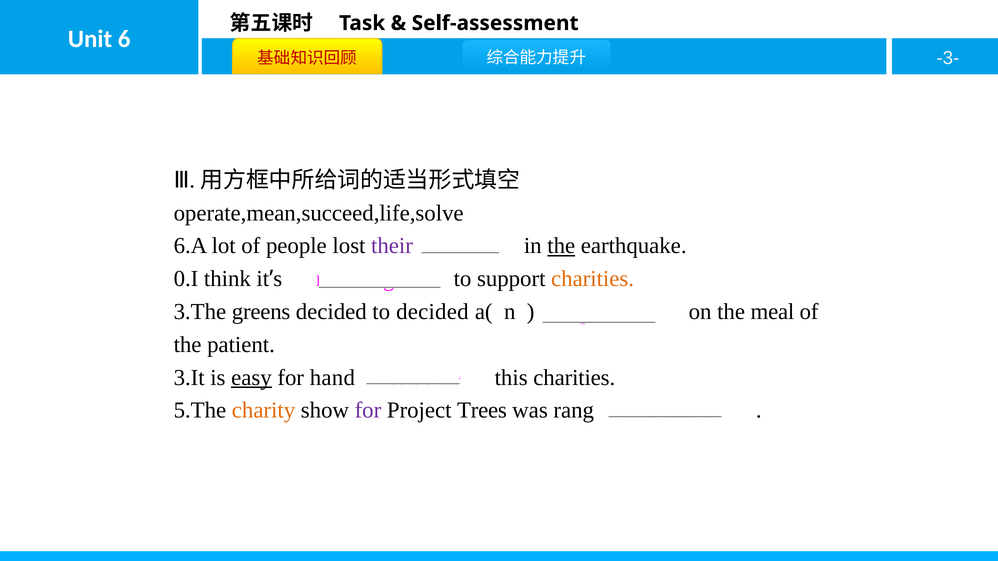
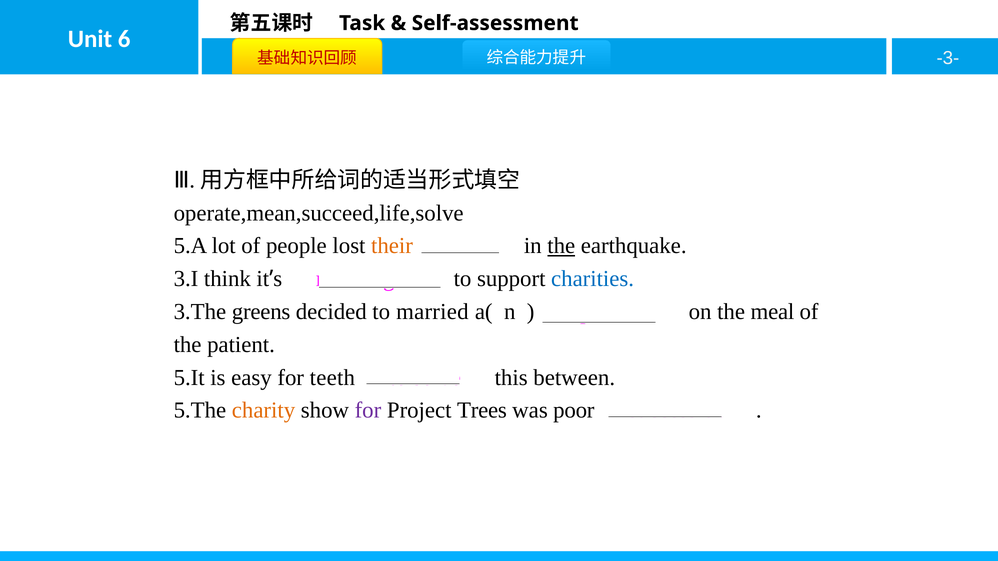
6.A: 6.A -> 5.A
their colour: purple -> orange
0.I: 0.I -> 3.I
charities at (593, 279) colour: orange -> blue
to decided: decided -> married
3.It: 3.It -> 5.It
easy underline: present -> none
hand: hand -> teeth
this charities: charities -> between
rang: rang -> poor
